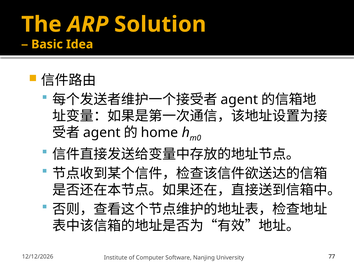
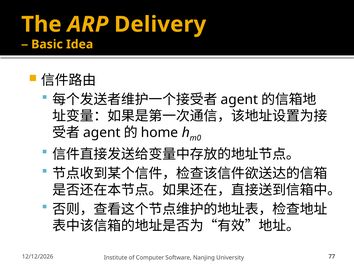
Solution: Solution -> Delivery
